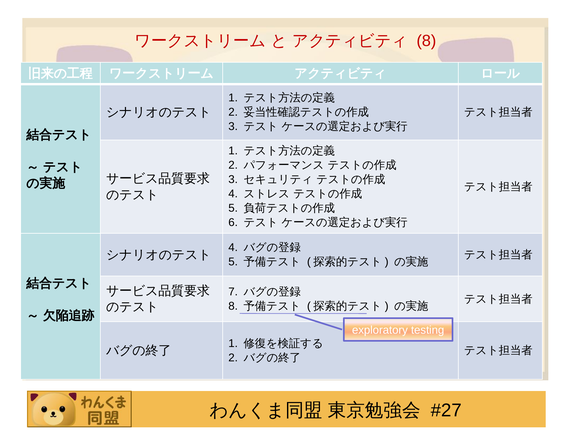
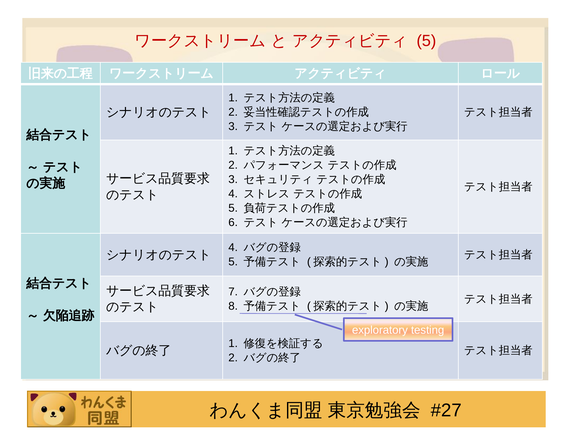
8 at (426, 41): 8 -> 5
